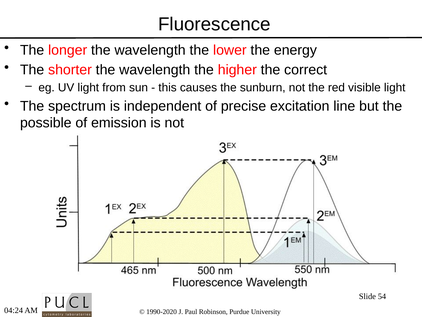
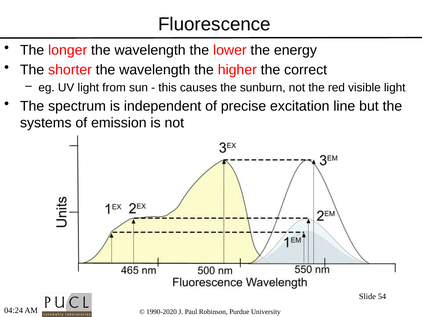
possible: possible -> systems
